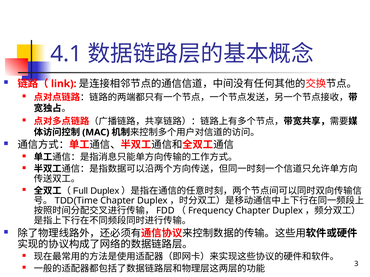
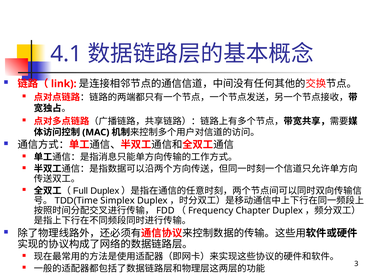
Chapter at (118, 201): Chapter -> Simplex
